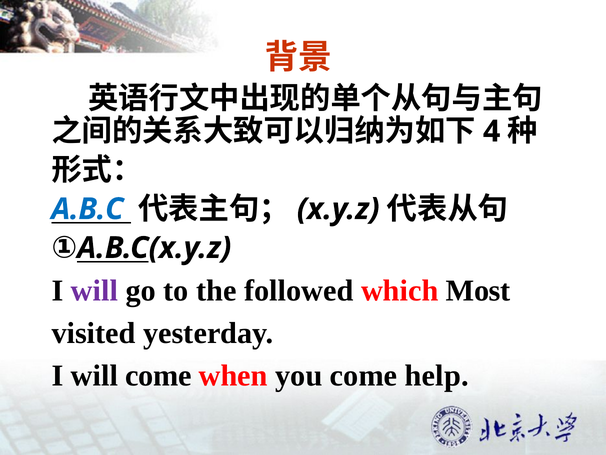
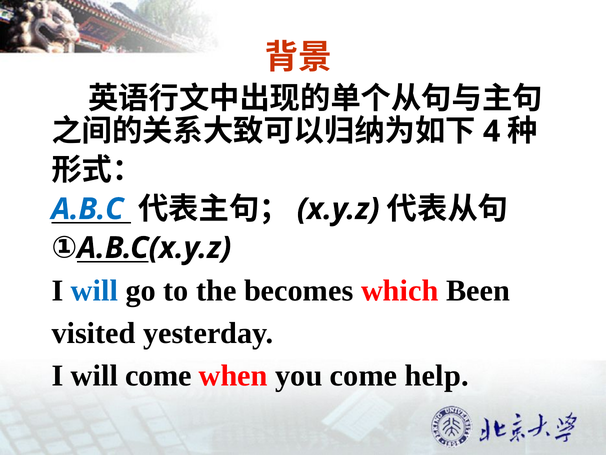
will at (94, 291) colour: purple -> blue
followed: followed -> becomes
Most: Most -> Been
